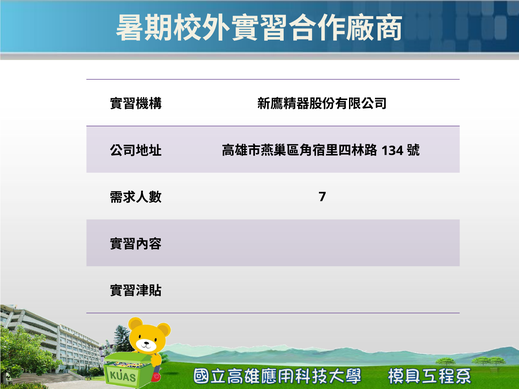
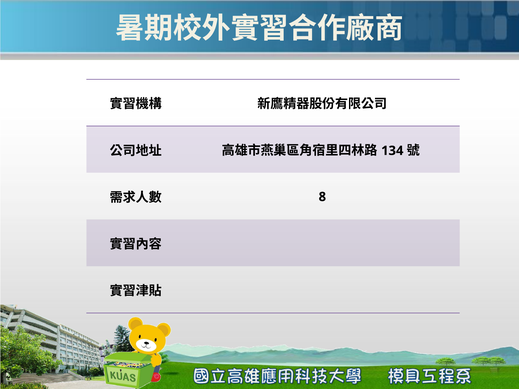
7: 7 -> 8
